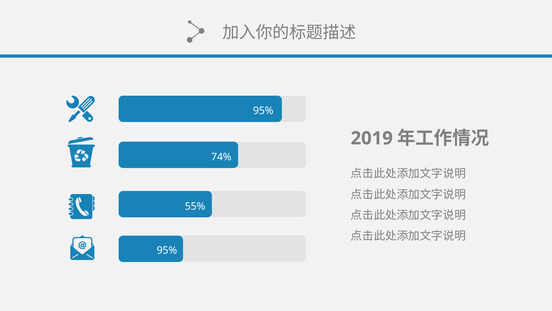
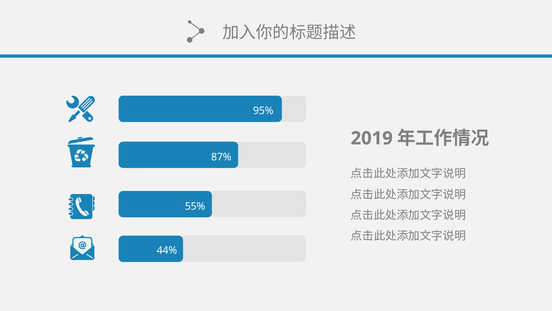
74%: 74% -> 87%
95% at (167, 250): 95% -> 44%
